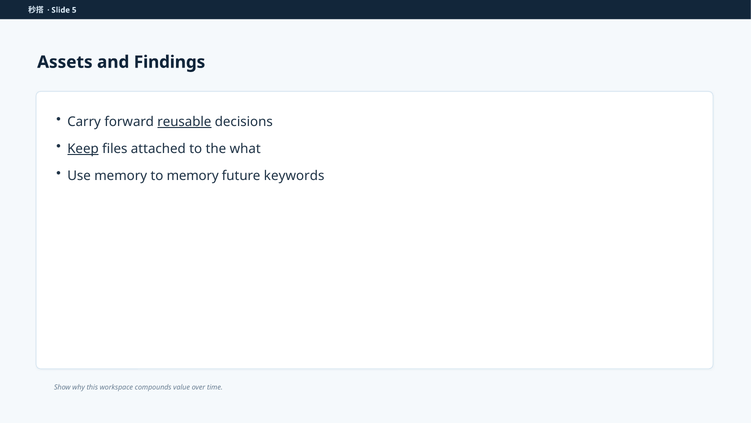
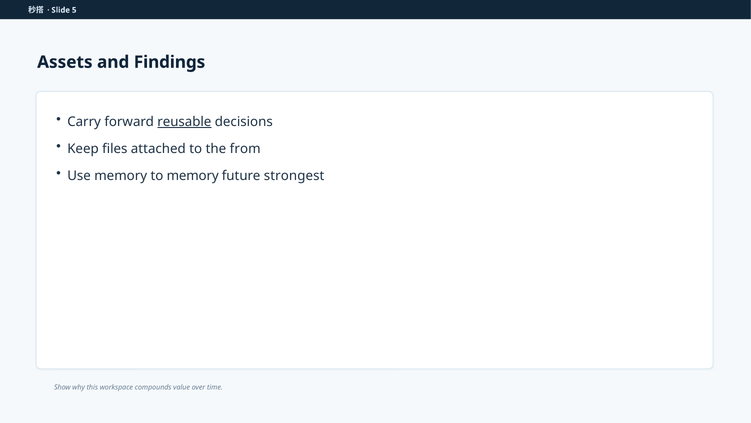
Keep underline: present -> none
what: what -> from
keywords: keywords -> strongest
